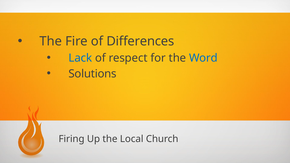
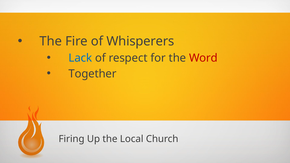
Differences: Differences -> Whisperers
Word colour: blue -> red
Solutions: Solutions -> Together
